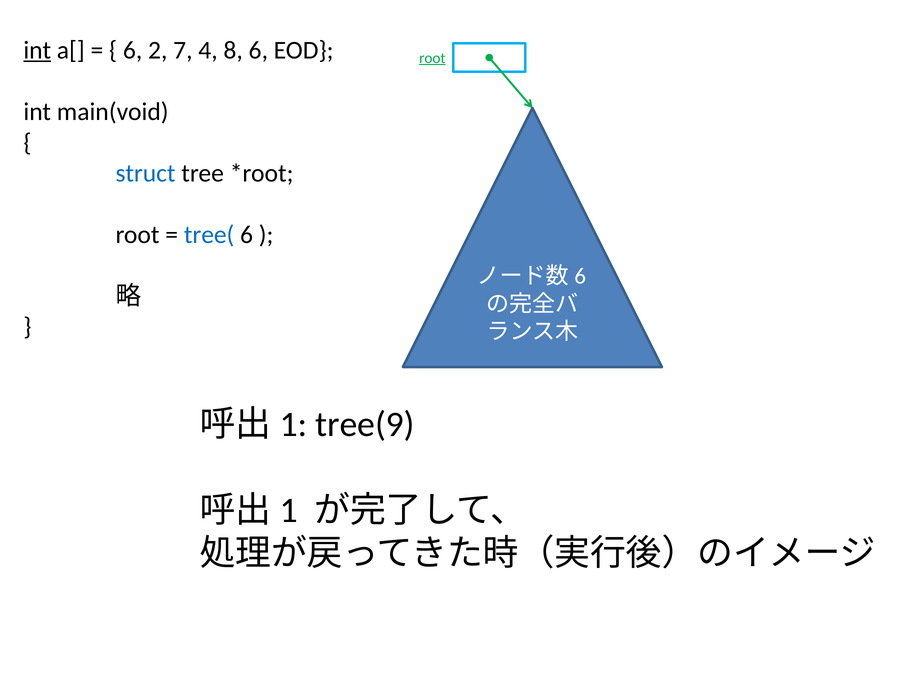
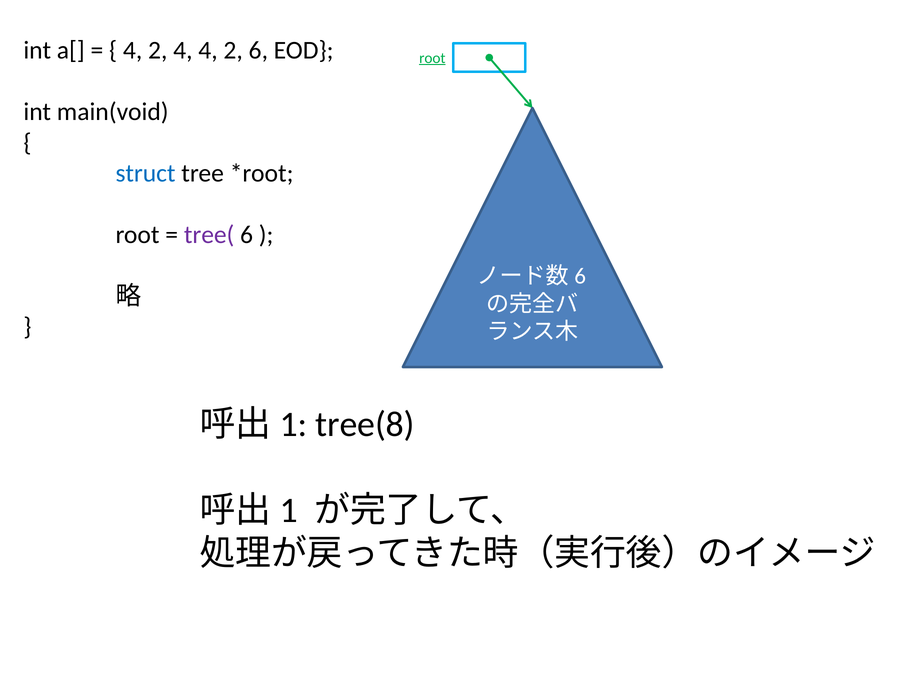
int at (37, 50) underline: present -> none
6 at (133, 50): 6 -> 4
2 7: 7 -> 4
8 at (233, 50): 8 -> 2
tree( colour: blue -> purple
tree(9: tree(9 -> tree(8
